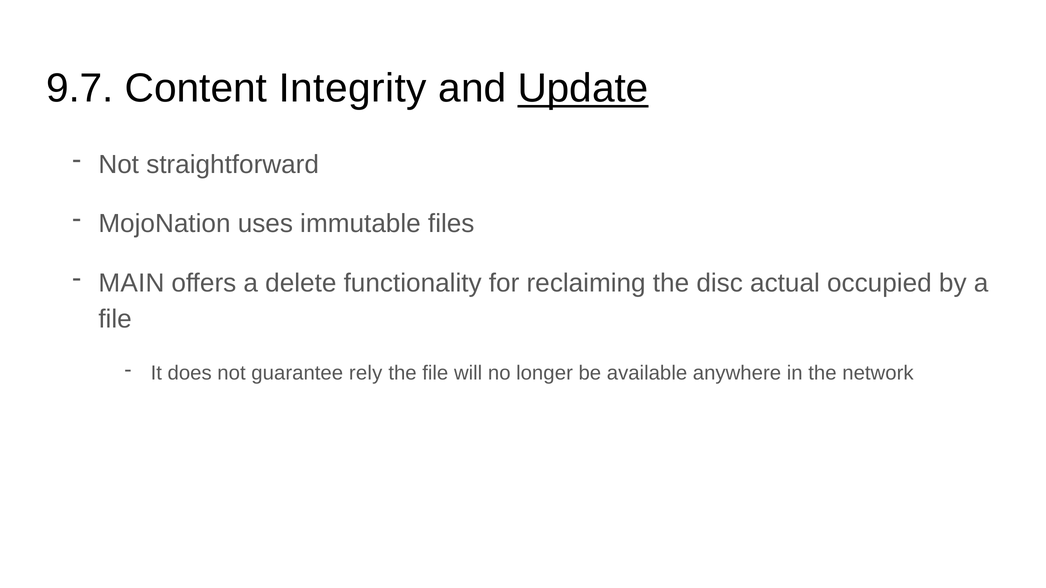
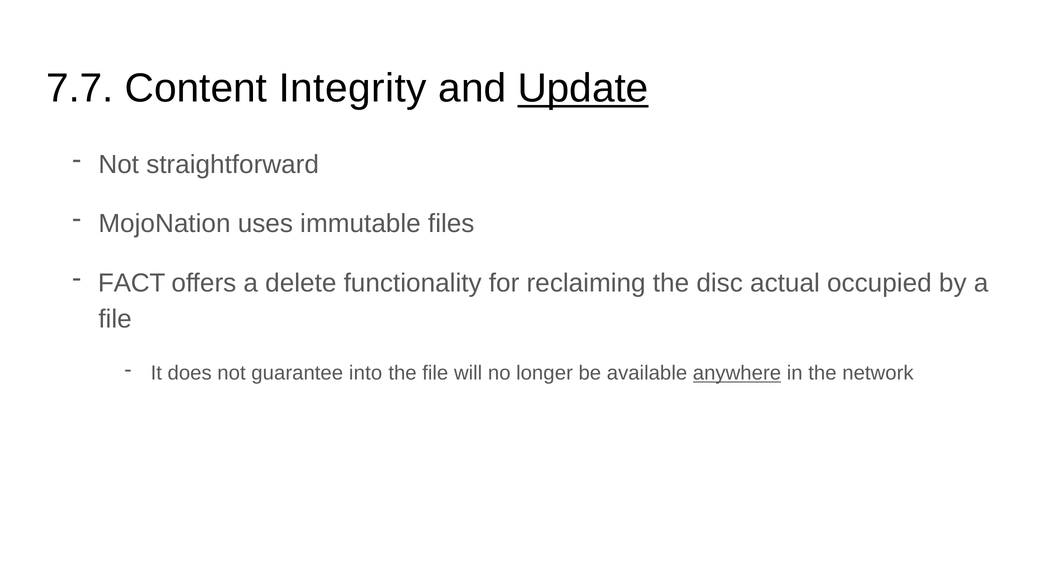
9.7: 9.7 -> 7.7
MAIN: MAIN -> FACT
rely: rely -> into
anywhere underline: none -> present
